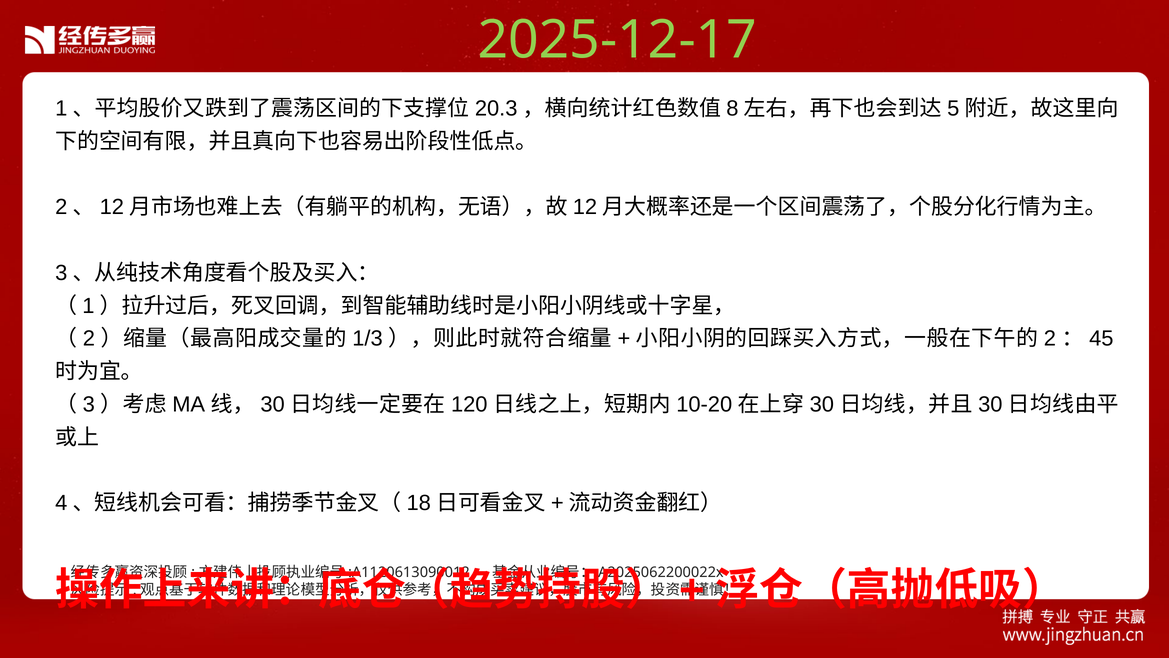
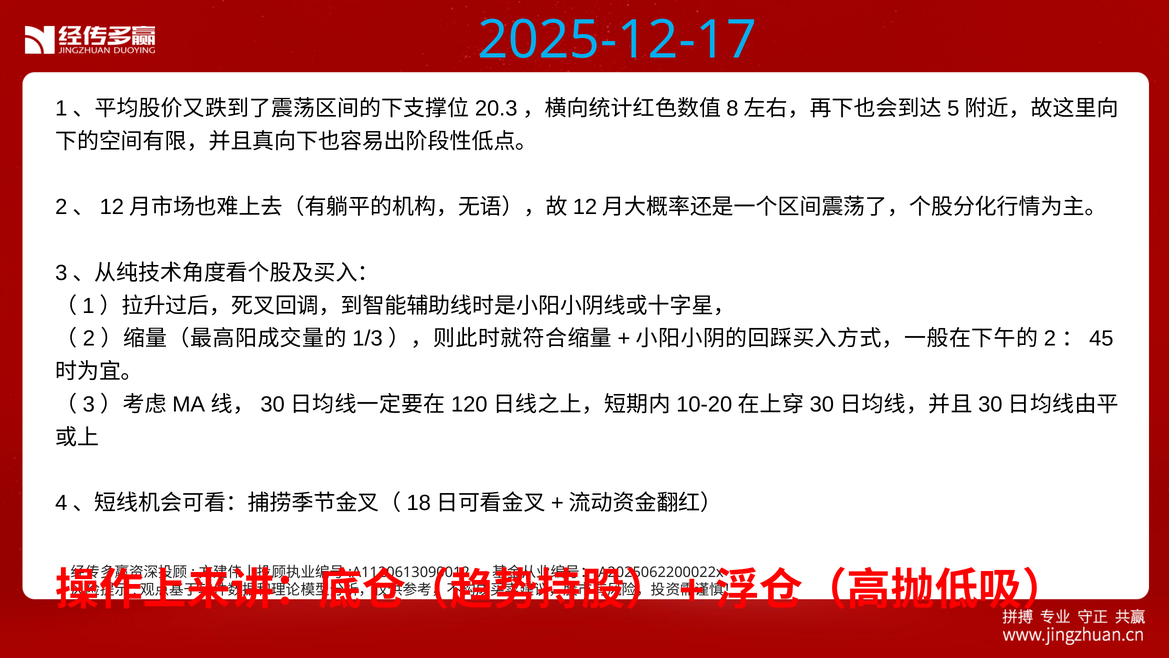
2025-12-17 colour: light green -> light blue
